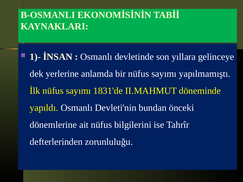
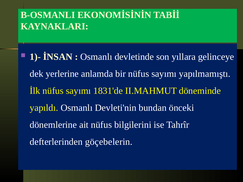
zorunluluğu: zorunluluğu -> göçebelerin
